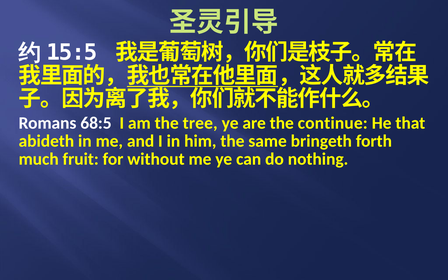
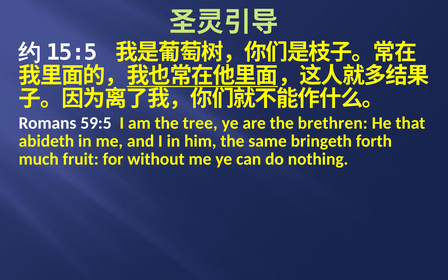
68:5: 68:5 -> 59:5
continue: continue -> brethren
